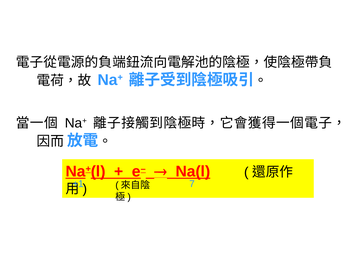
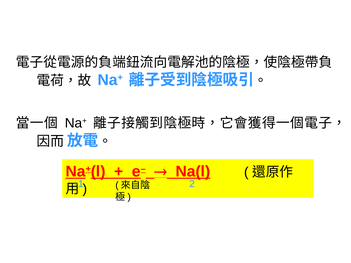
7: 7 -> 2
